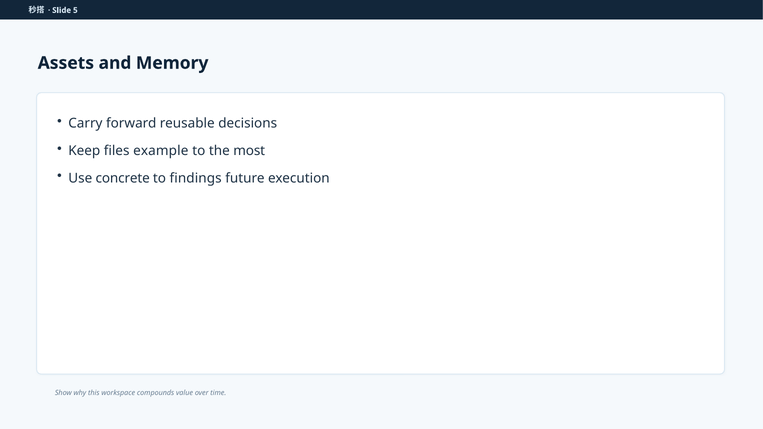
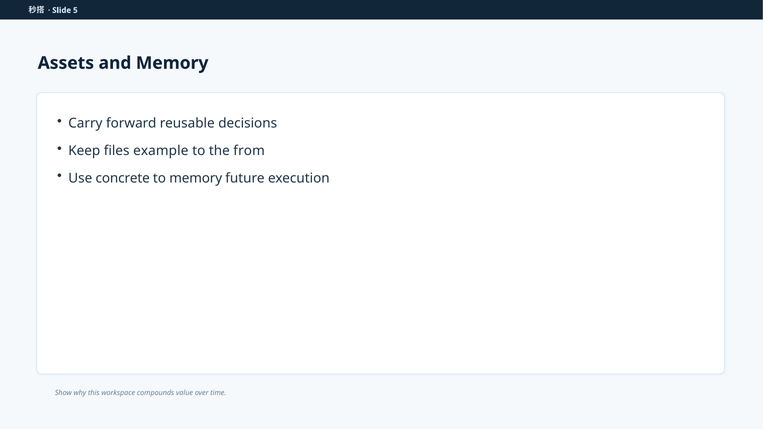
most: most -> from
to findings: findings -> memory
